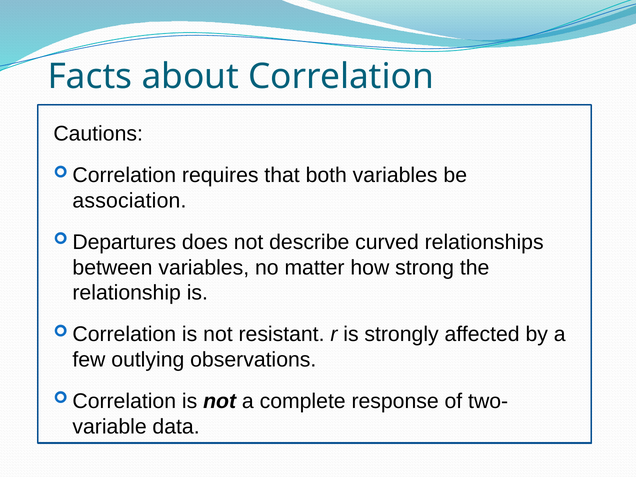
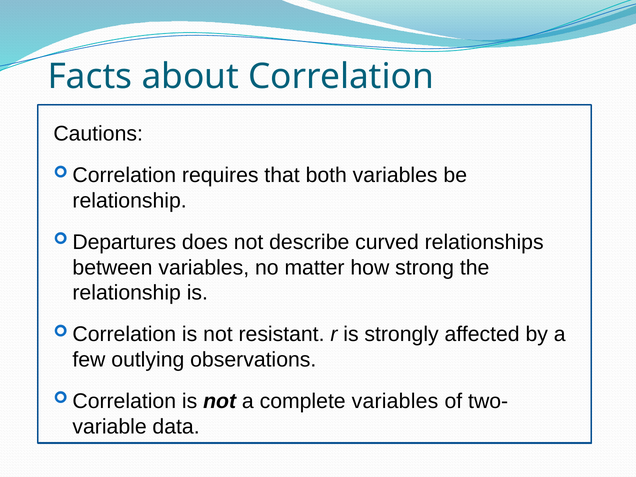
association at (129, 201): association -> relationship
complete response: response -> variables
